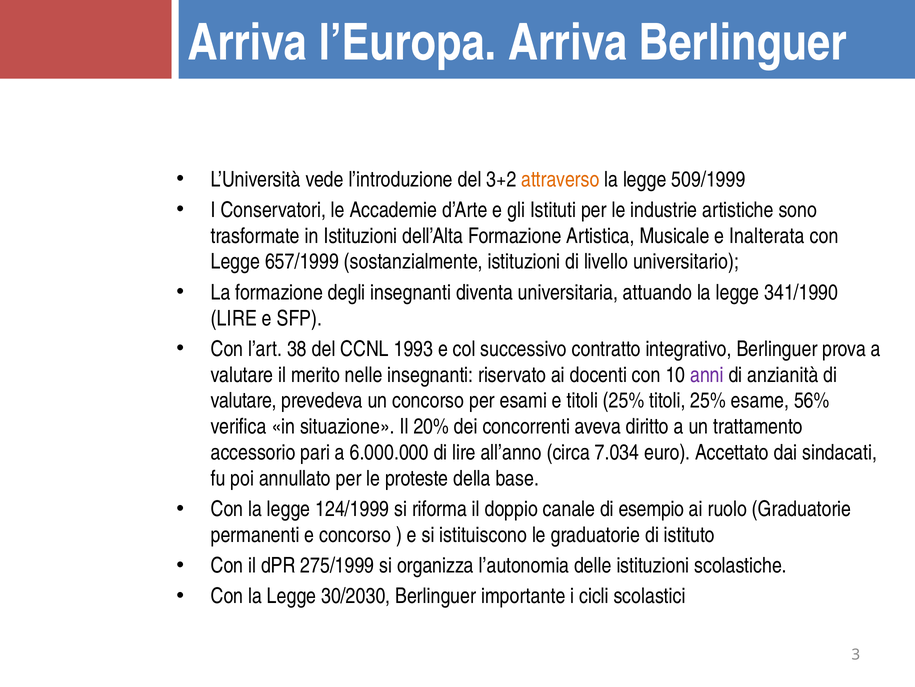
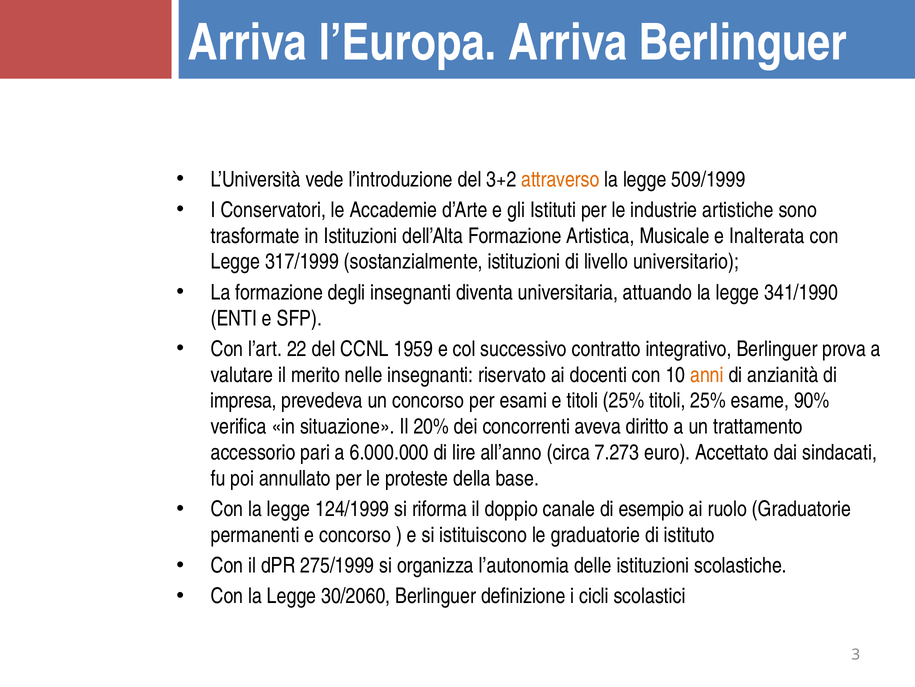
657/1999: 657/1999 -> 317/1999
LIRE at (234, 318): LIRE -> ENTI
38: 38 -> 22
1993: 1993 -> 1959
anni colour: purple -> orange
valutare at (244, 400): valutare -> impresa
56%: 56% -> 90%
7.034: 7.034 -> 7.273
30/2030: 30/2030 -> 30/2060
importante: importante -> definizione
